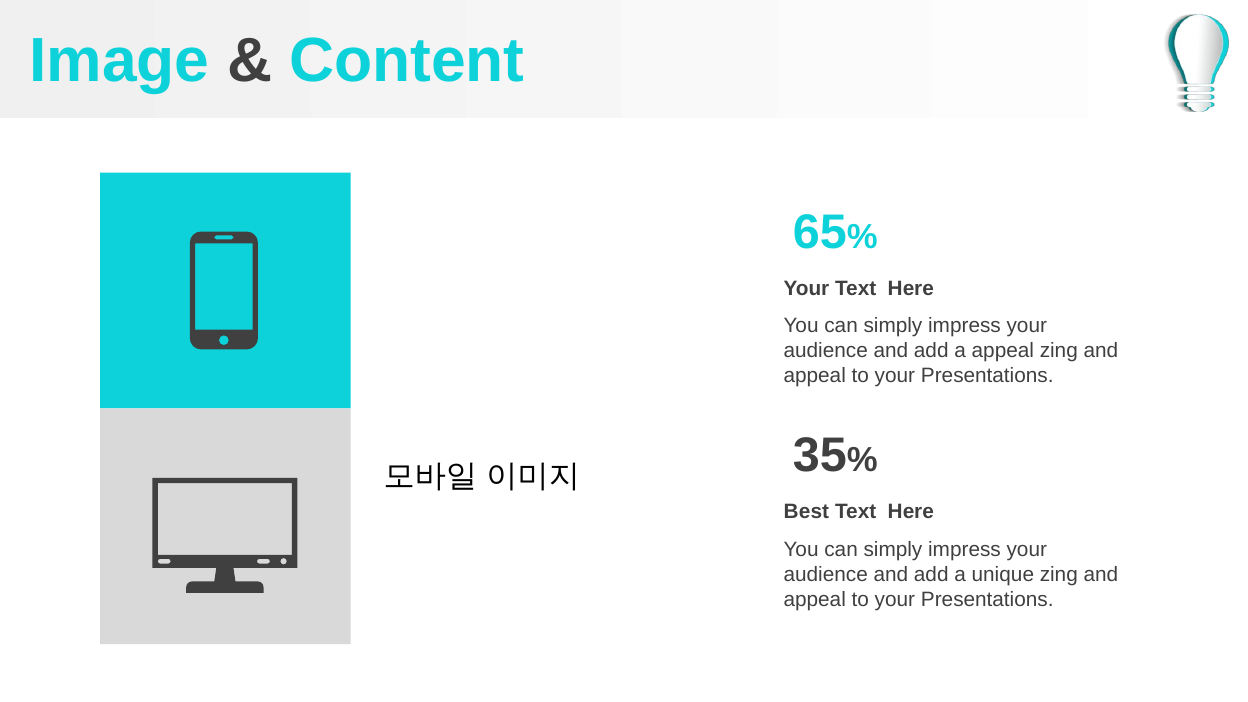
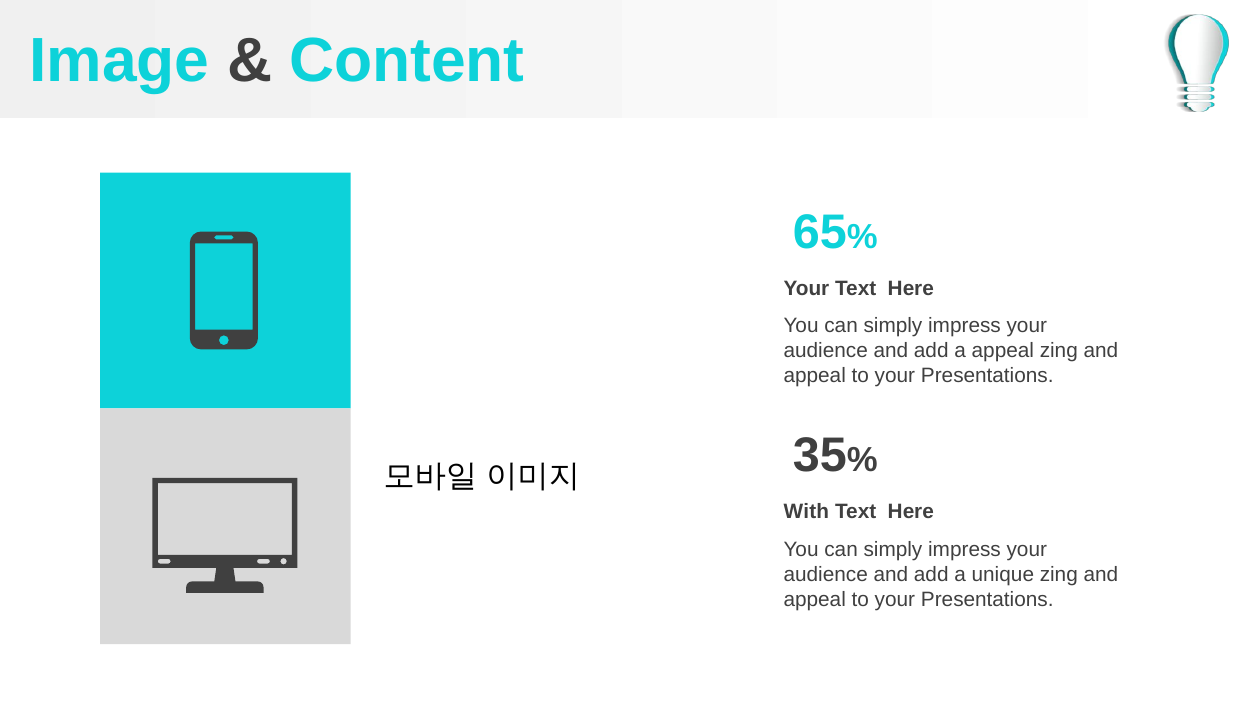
Best: Best -> With
